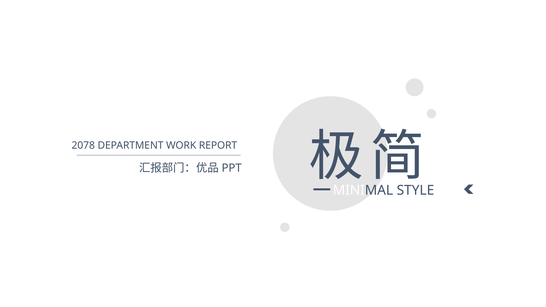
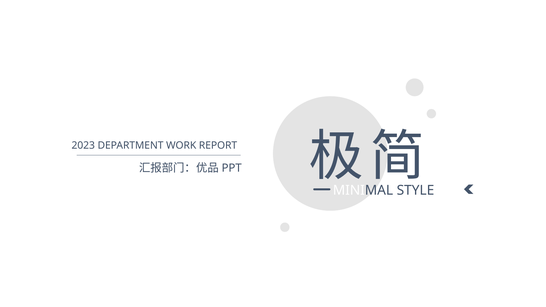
2078: 2078 -> 2023
